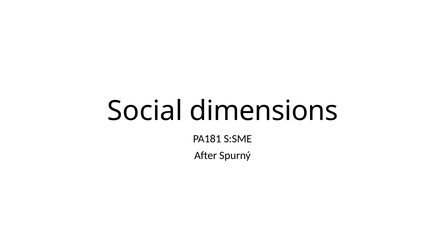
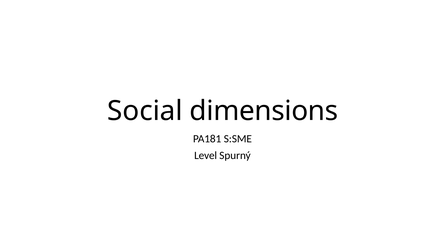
After: After -> Level
